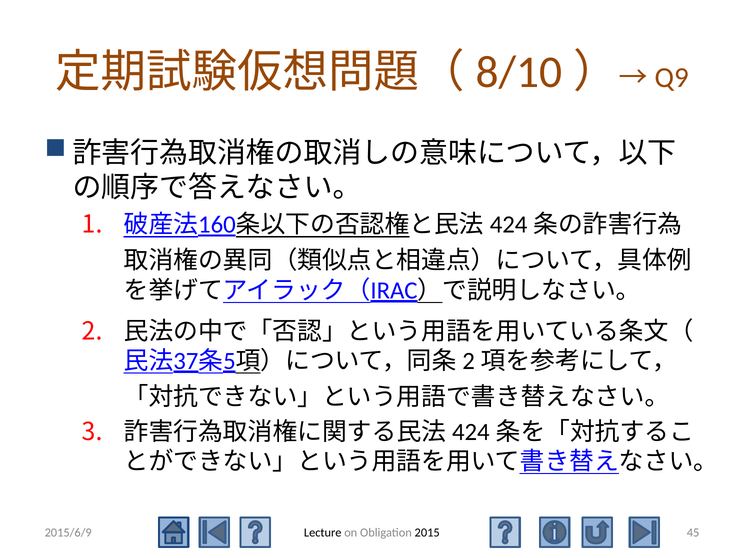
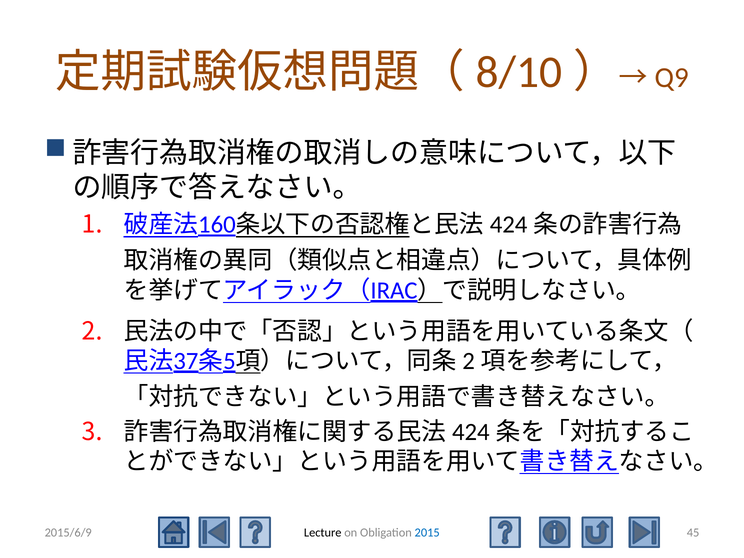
2015 colour: black -> blue
